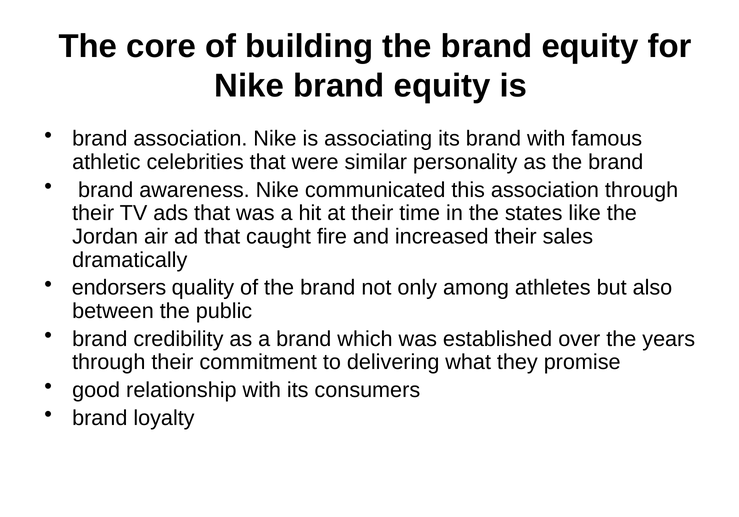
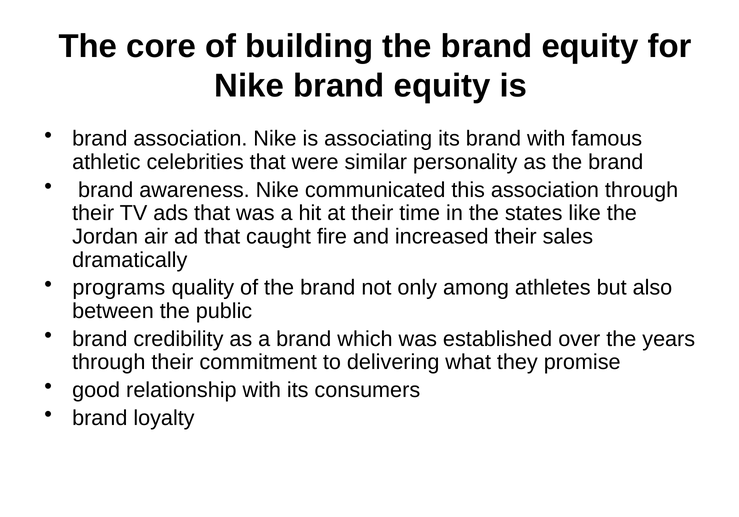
endorsers: endorsers -> programs
